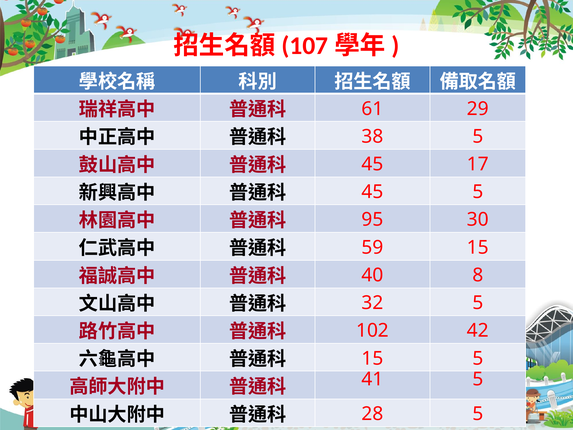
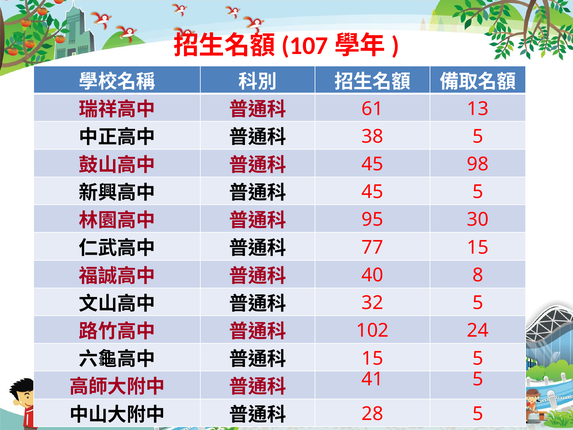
29: 29 -> 13
17: 17 -> 98
59: 59 -> 77
42: 42 -> 24
5 24: 24 -> 45
